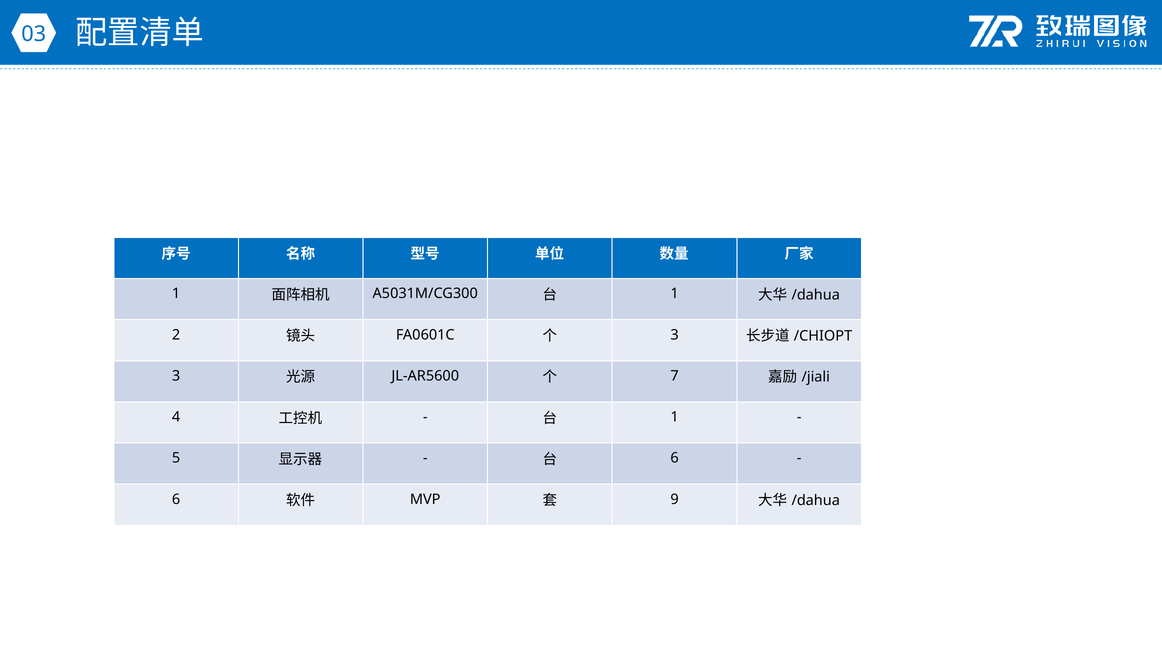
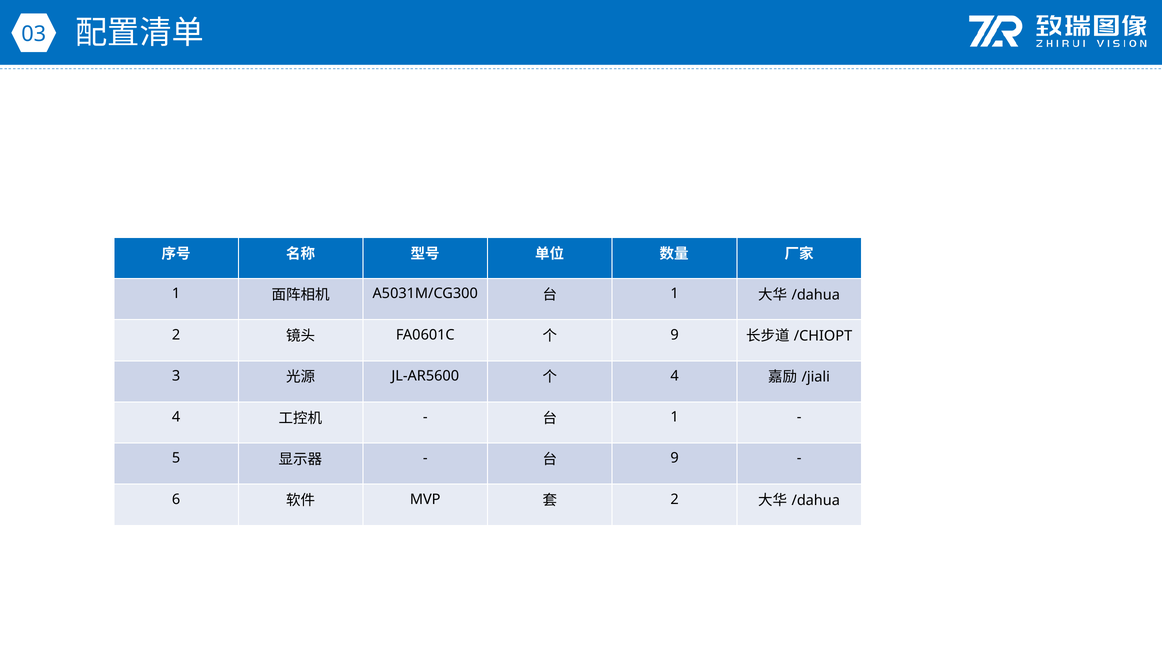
3 at (675, 335): 3 -> 9
7 at (675, 376): 7 -> 4
6 at (675, 459): 6 -> 9
9 at (675, 500): 9 -> 2
